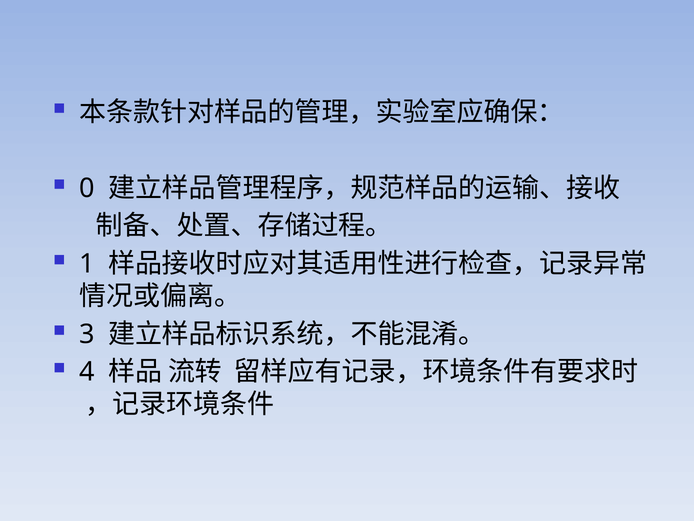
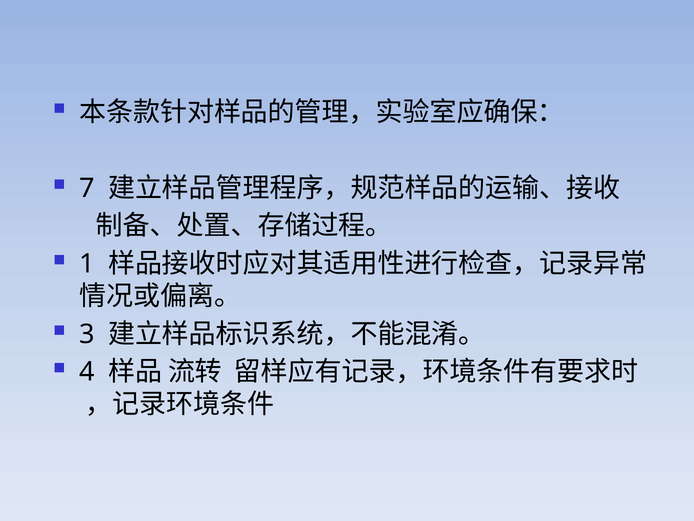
0: 0 -> 7
